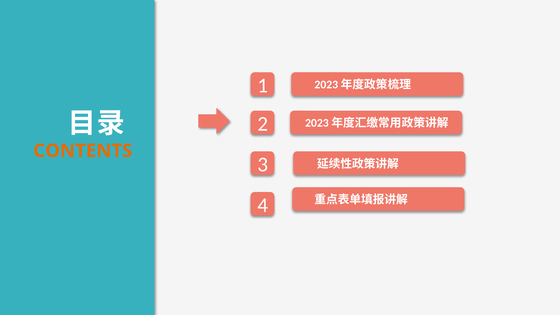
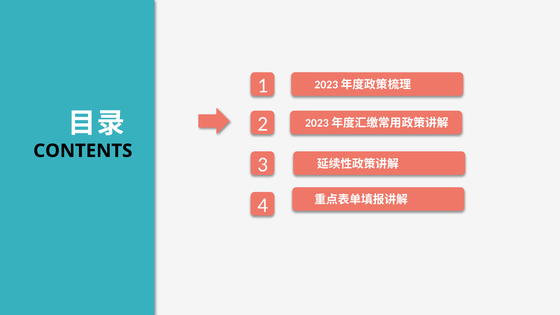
CONTENTS colour: orange -> black
